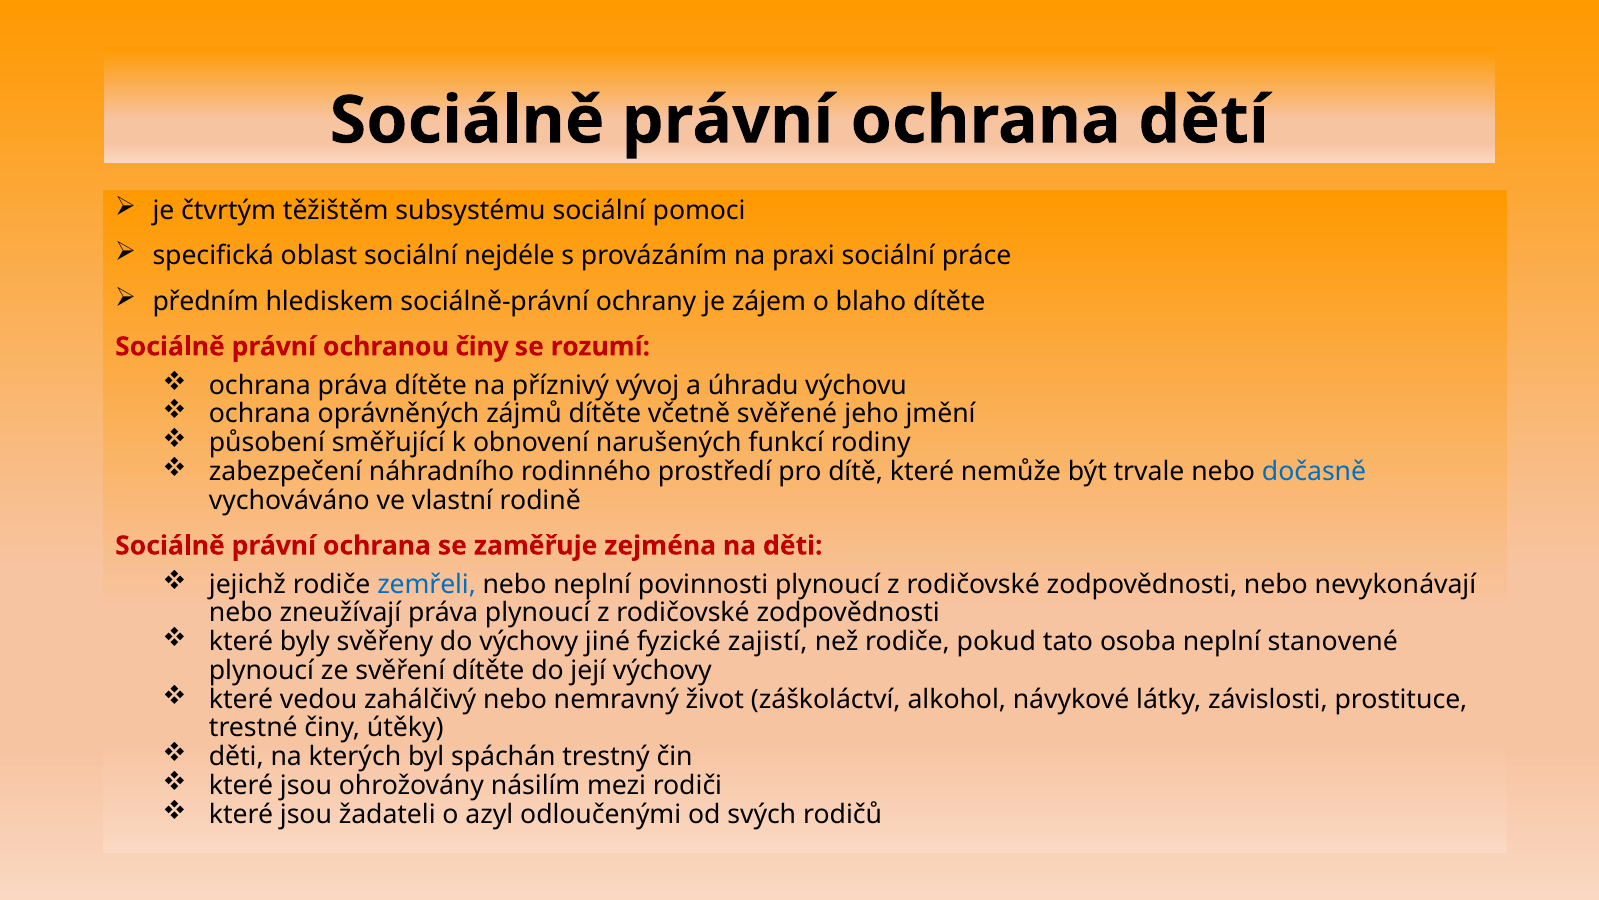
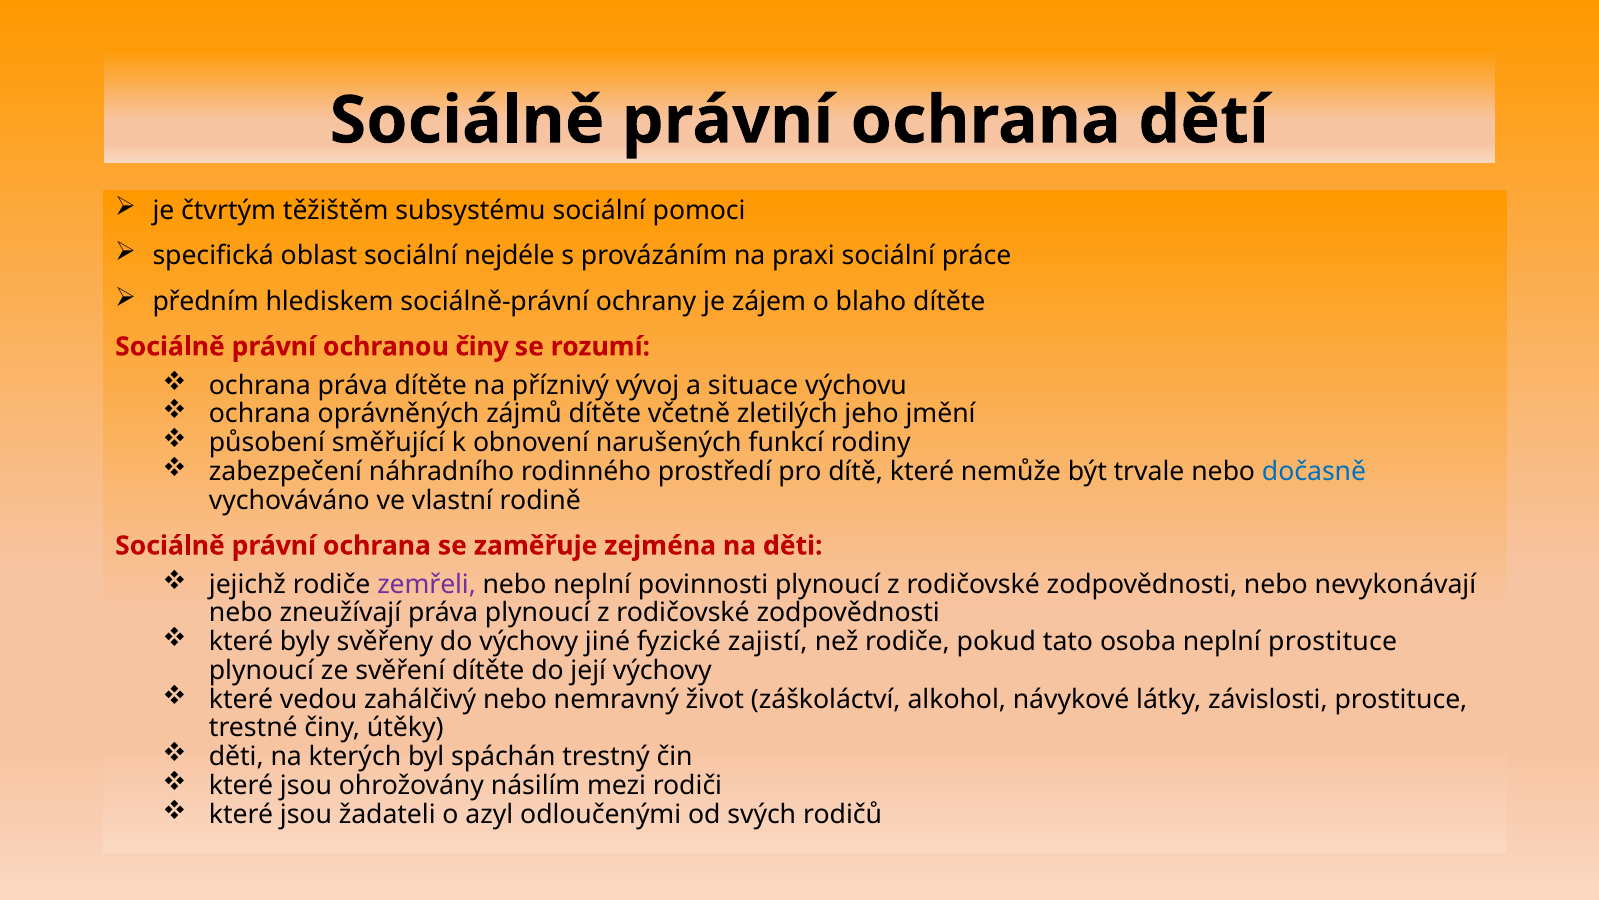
úhradu: úhradu -> situace
svěřené: svěřené -> zletilých
zemřeli colour: blue -> purple
neplní stanovené: stanovené -> prostituce
